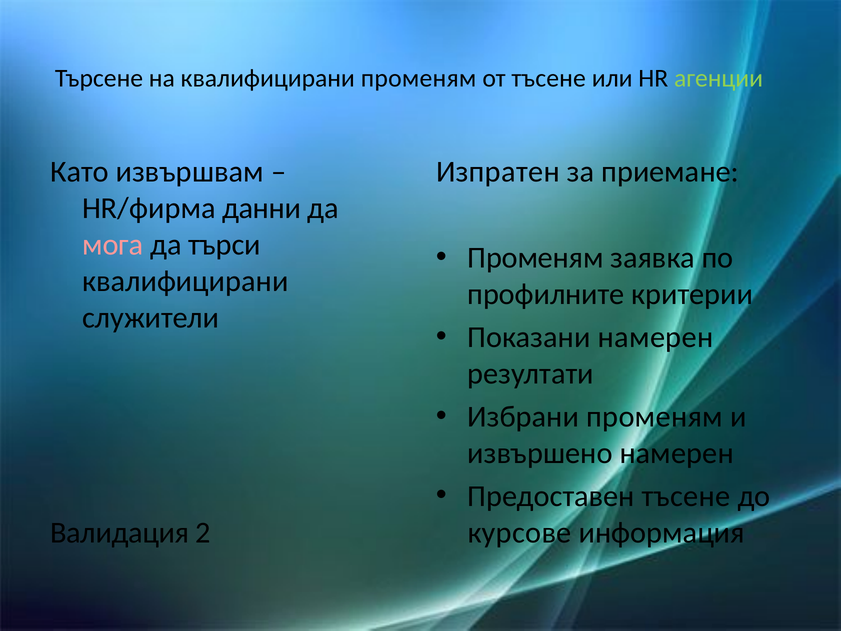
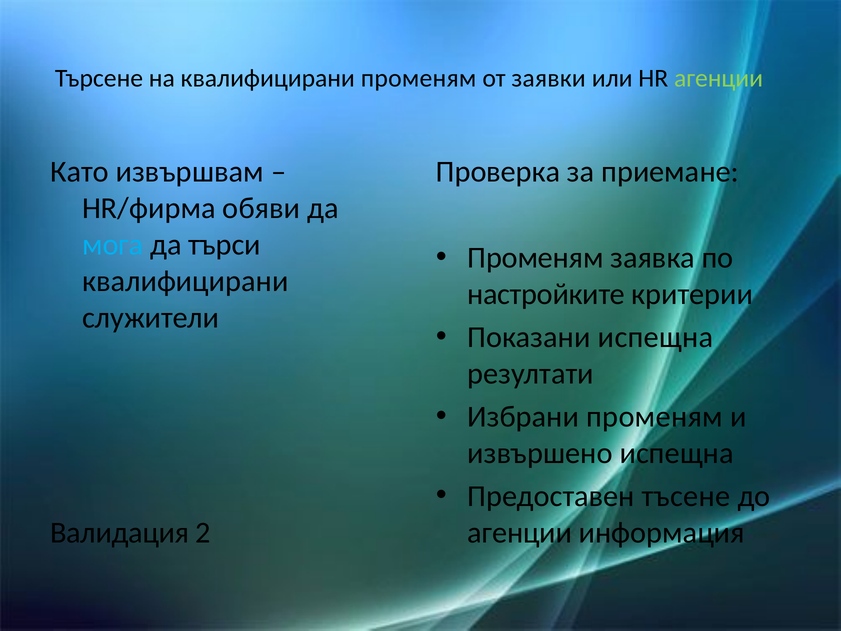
от тъсене: тъсене -> заявки
Изпратен: Изпратен -> Проверка
данни: данни -> обяви
мога colour: pink -> light blue
профилните: профилните -> настройките
Показани намерен: намерен -> испещна
извършено намерен: намерен -> испещна
курсове at (520, 532): курсове -> агенции
